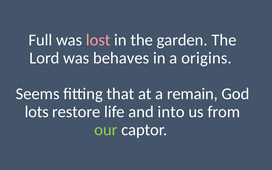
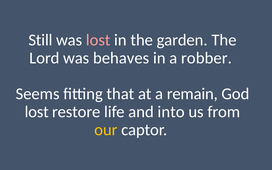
Full: Full -> Still
origins: origins -> robber
lots at (37, 112): lots -> lost
our colour: light green -> yellow
